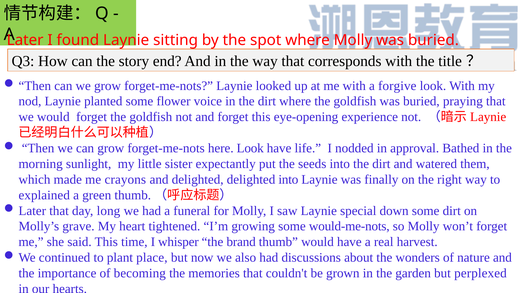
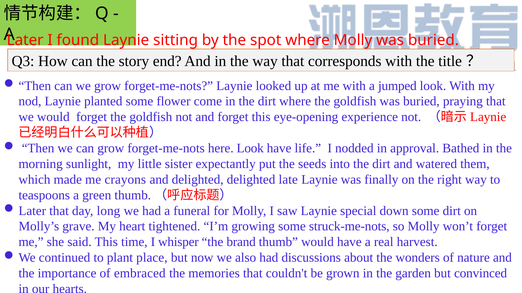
forgive: forgive -> jumped
voice: voice -> come
delighted into: into -> late
explained: explained -> teaspoons
would-me-nots: would-me-nots -> struck-me-nots
becoming: becoming -> embraced
perplexed: perplexed -> convinced
